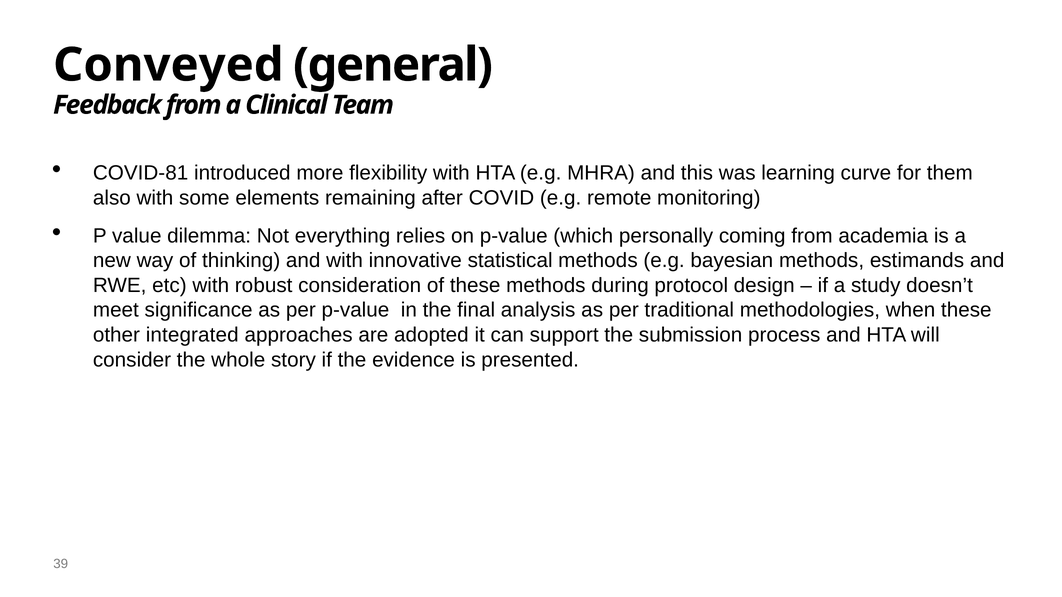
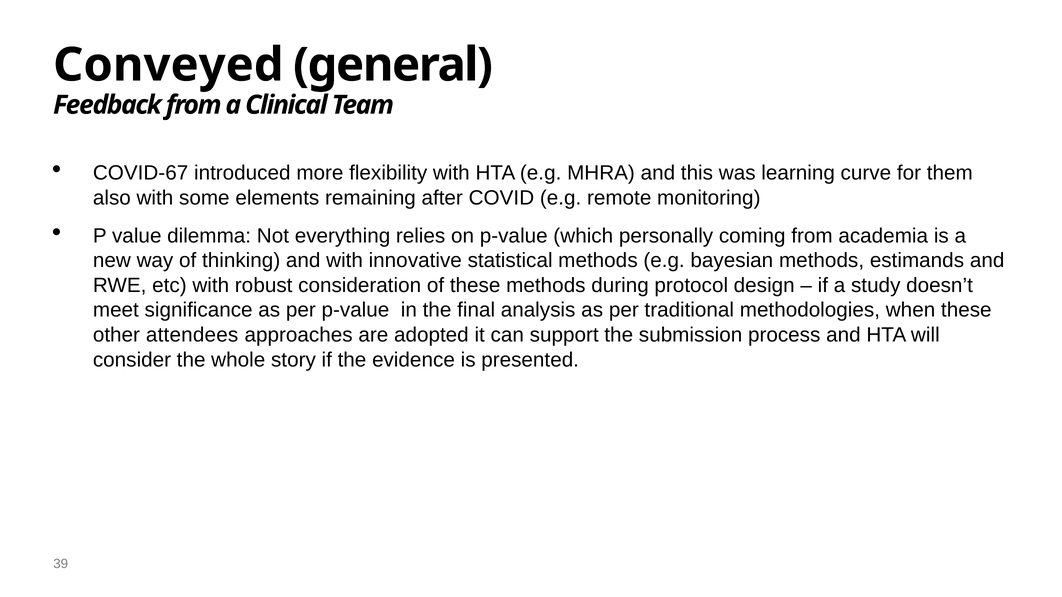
COVID-81: COVID-81 -> COVID-67
integrated: integrated -> attendees
